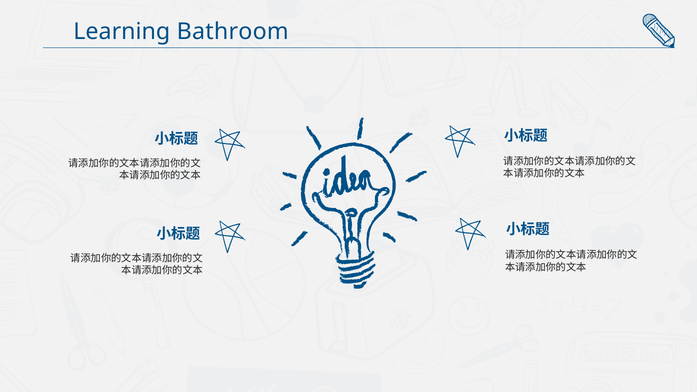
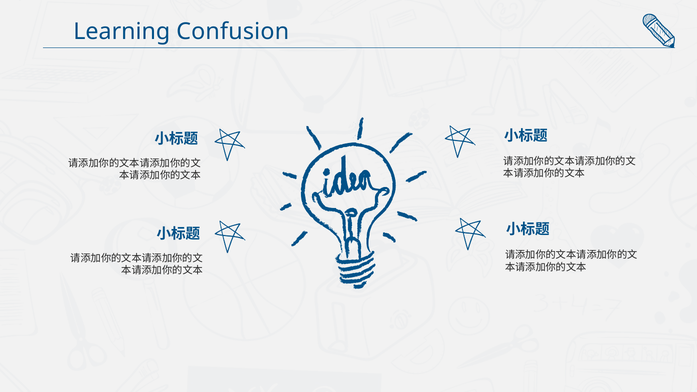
Bathroom: Bathroom -> Confusion
